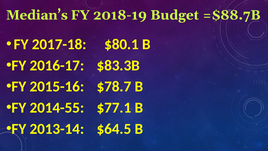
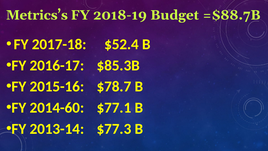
Median’s: Median’s -> Metrics’s
$80.1: $80.1 -> $52.4
$83.3B: $83.3B -> $85.3B
2014-55: 2014-55 -> 2014-60
$64.5: $64.5 -> $77.3
